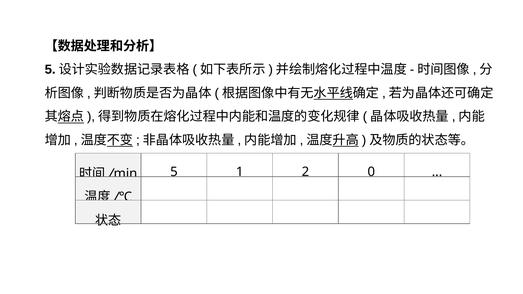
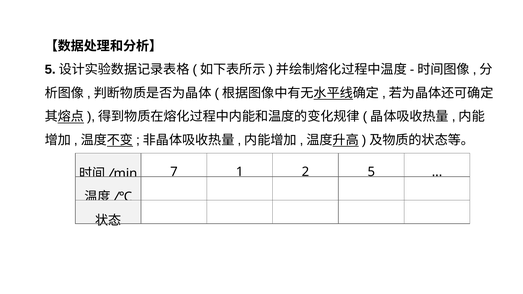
5: 5 -> 7
0: 0 -> 5
